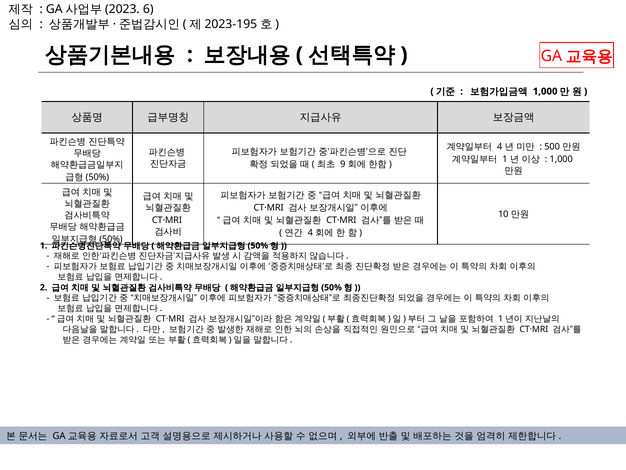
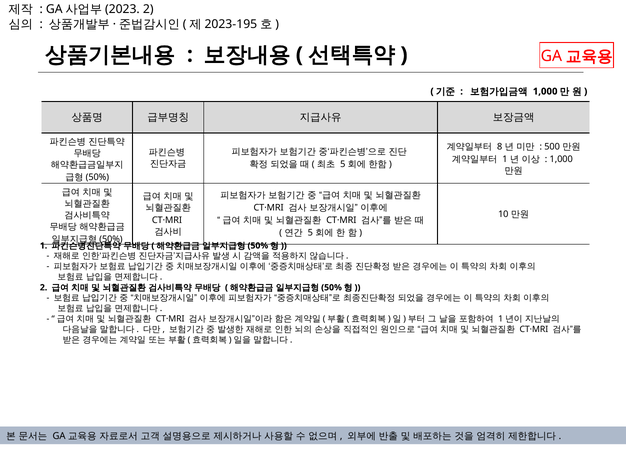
6 at (148, 9): 6 -> 2
4 at (500, 146): 4 -> 8
9 at (343, 164): 9 -> 5
4 at (310, 232): 4 -> 5
